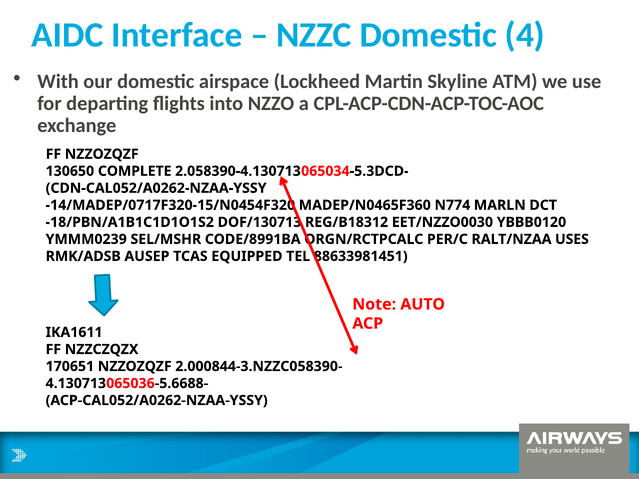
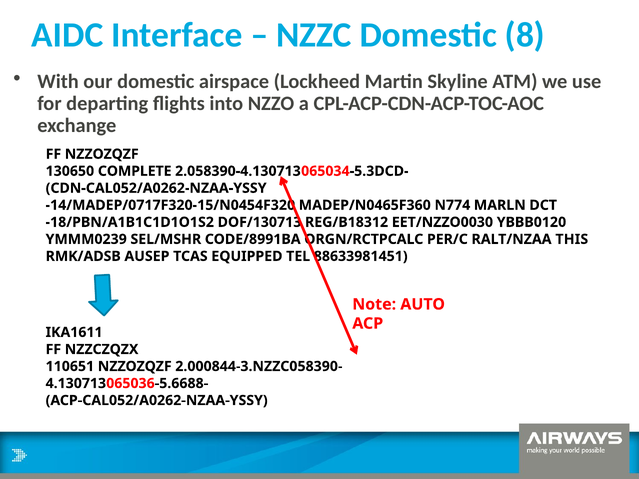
4: 4 -> 8
USES: USES -> THIS
170651: 170651 -> 110651
